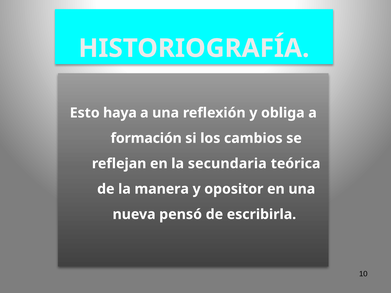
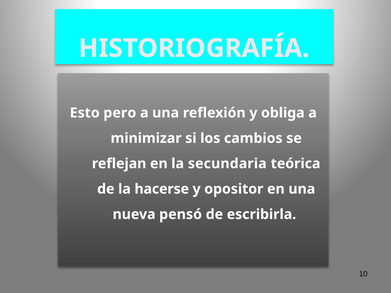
haya: haya -> pero
formación: formación -> minimizar
manera: manera -> hacerse
